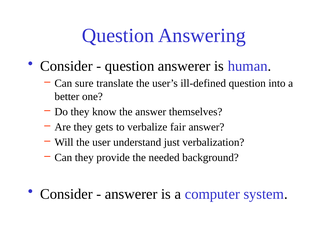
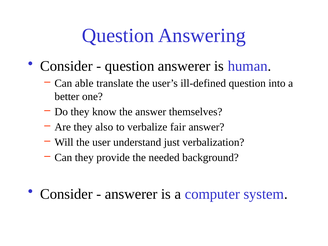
sure: sure -> able
gets: gets -> also
